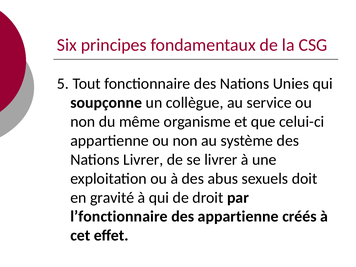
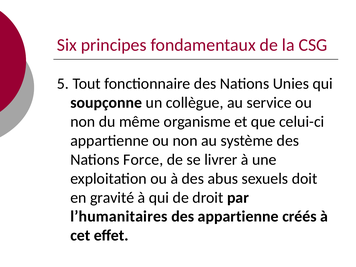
Nations Livrer: Livrer -> Force
l’fonctionnaire: l’fonctionnaire -> l’humanitaires
